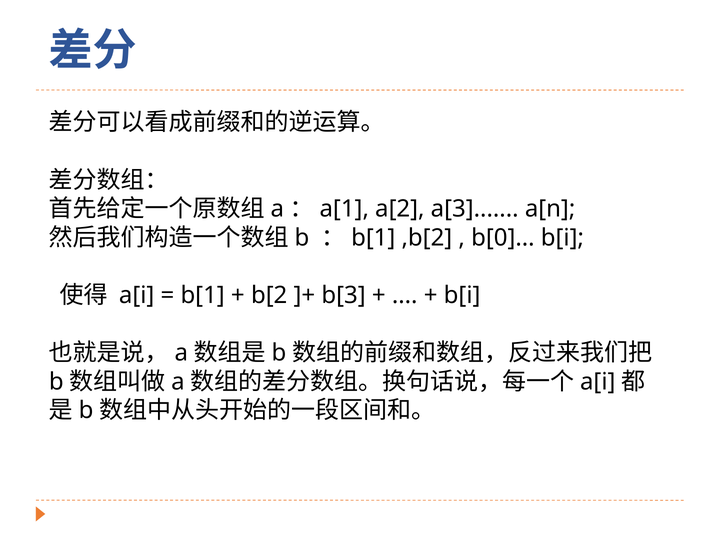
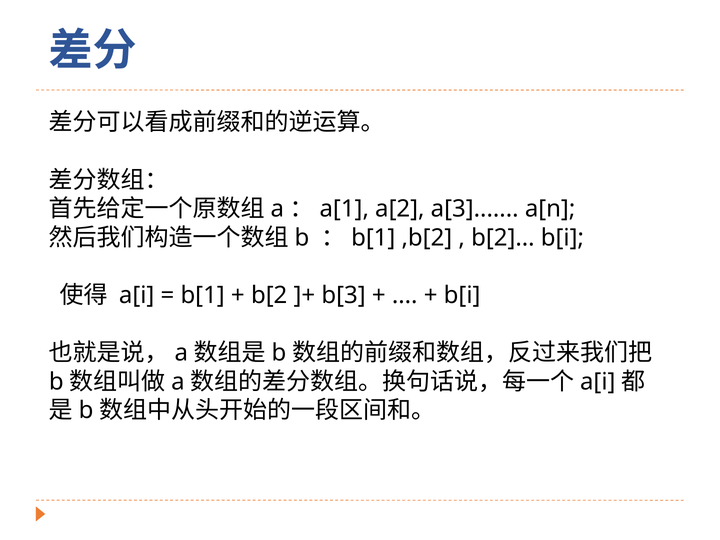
b[0 at (503, 238): b[0 -> b[2
